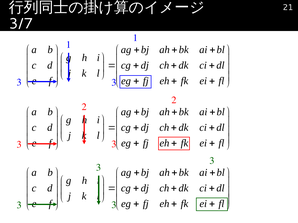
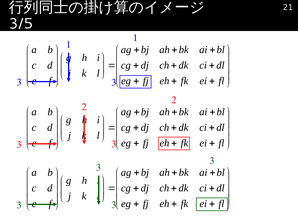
3/7: 3/7 -> 3/5
